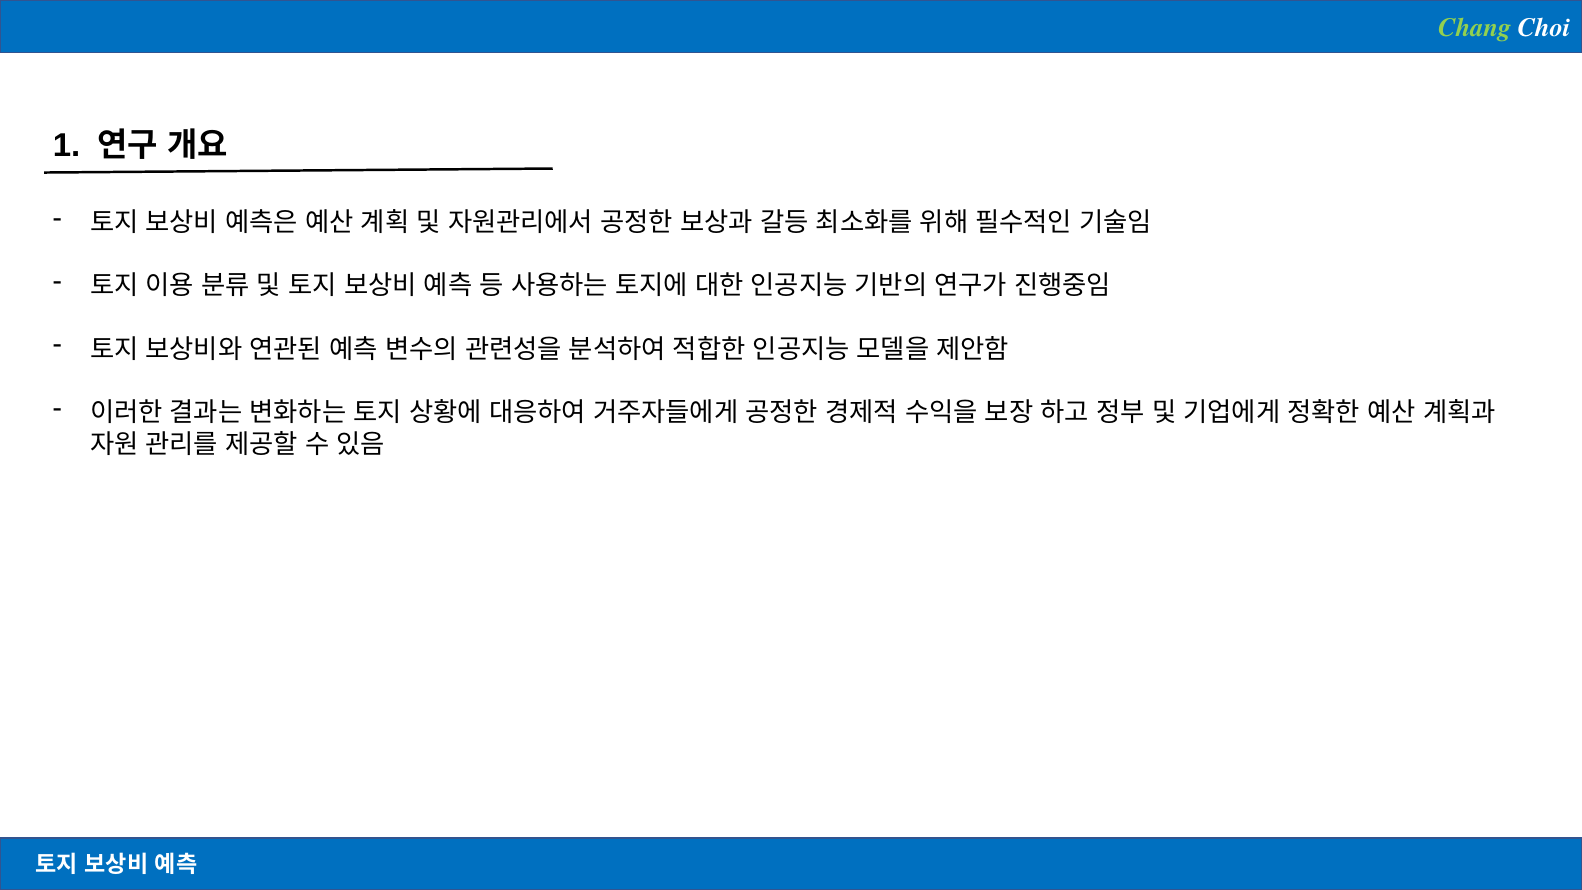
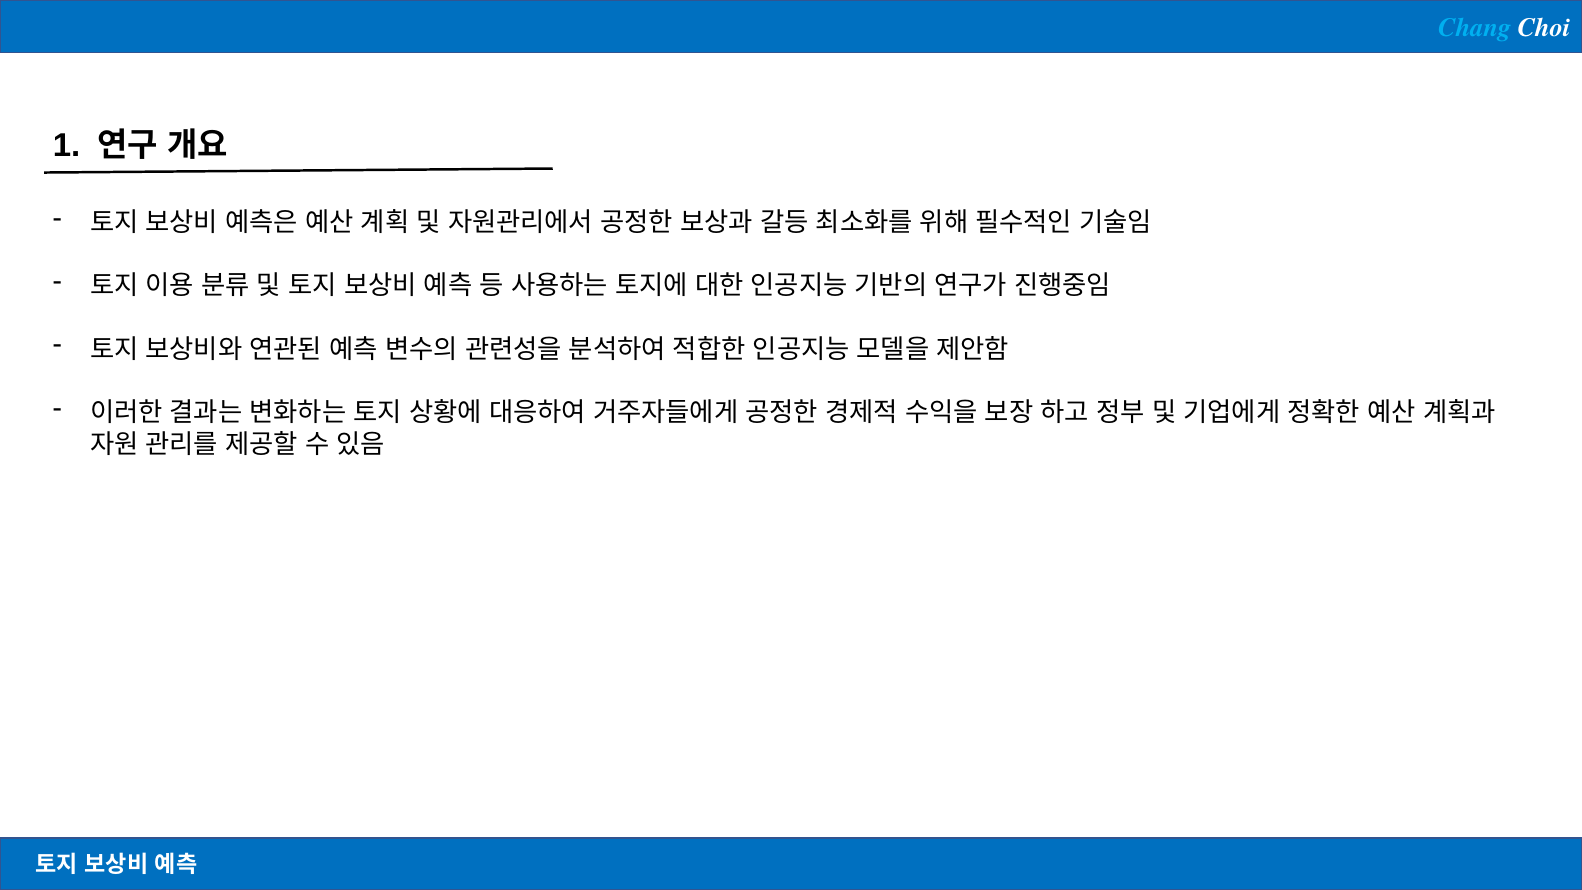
Chang colour: light green -> light blue
